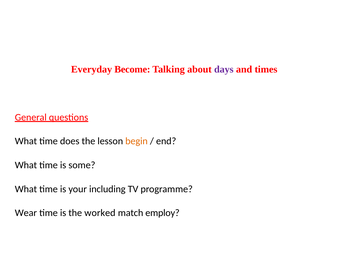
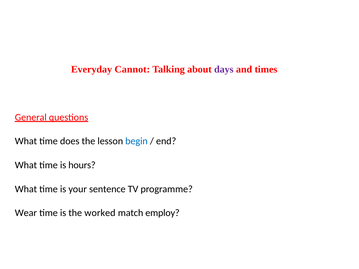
Become: Become -> Cannot
begin colour: orange -> blue
some: some -> hours
including: including -> sentence
